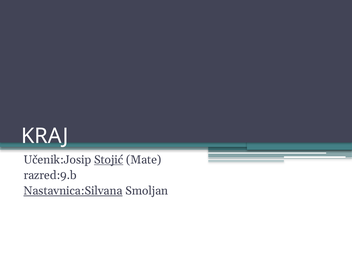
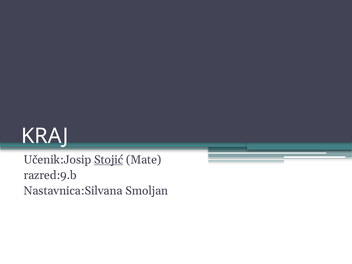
Nastavnica:Silvana underline: present -> none
